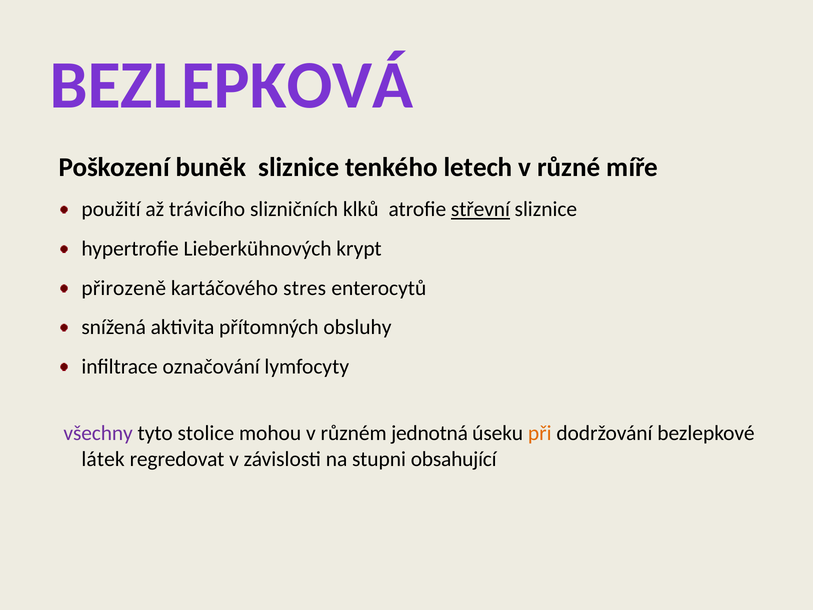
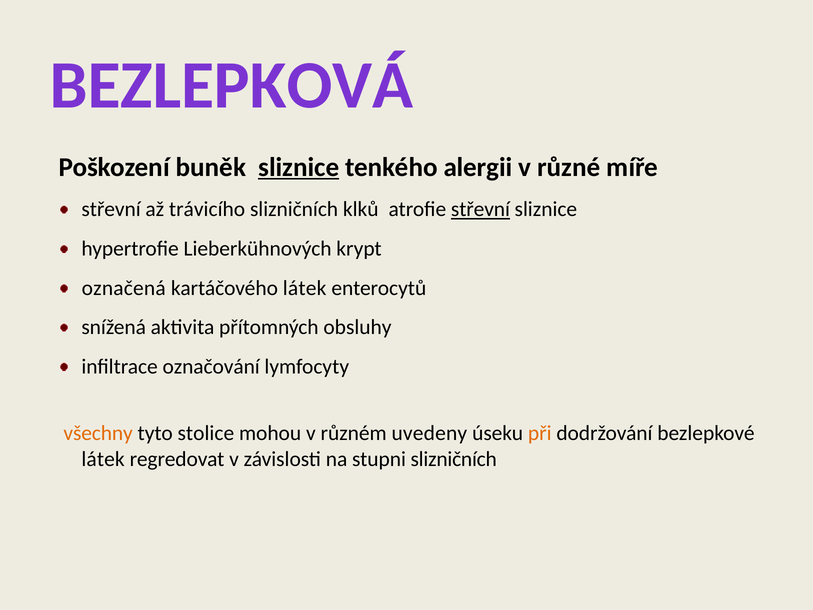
sliznice at (299, 167) underline: none -> present
letech: letech -> alergii
použití at (111, 209): použití -> střevní
přirozeně: přirozeně -> označená
kartáčového stres: stres -> látek
všechny colour: purple -> orange
jednotná: jednotná -> uvedeny
stupni obsahující: obsahující -> slizničních
